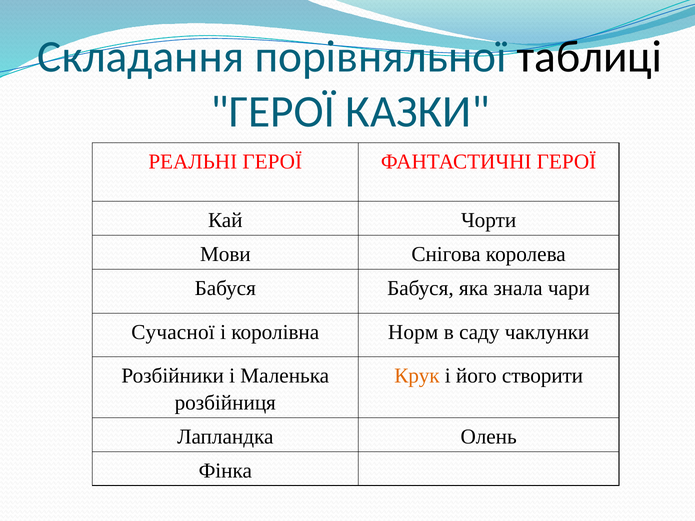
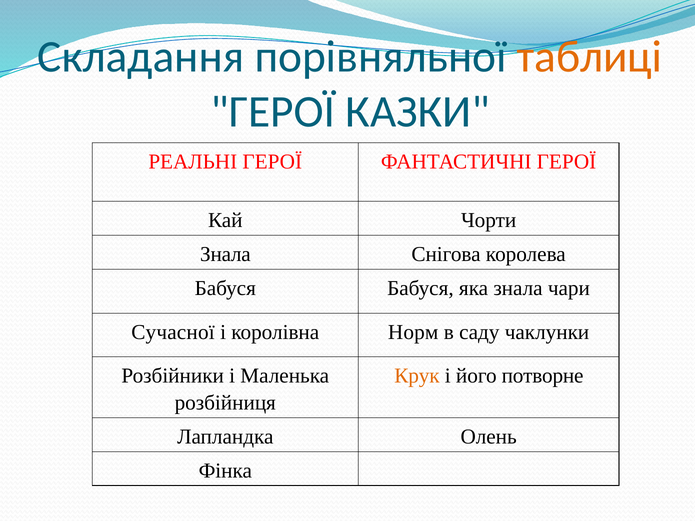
таблиці colour: black -> orange
Мови at (225, 254): Мови -> Знала
створити: створити -> потворне
